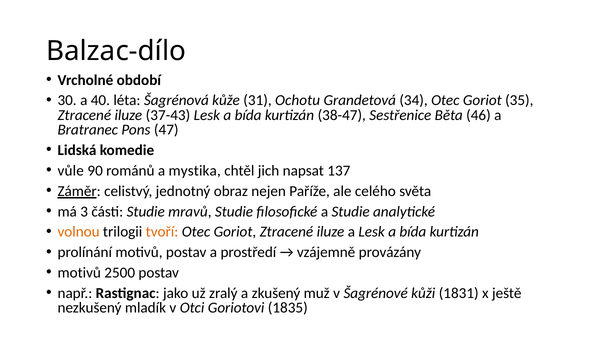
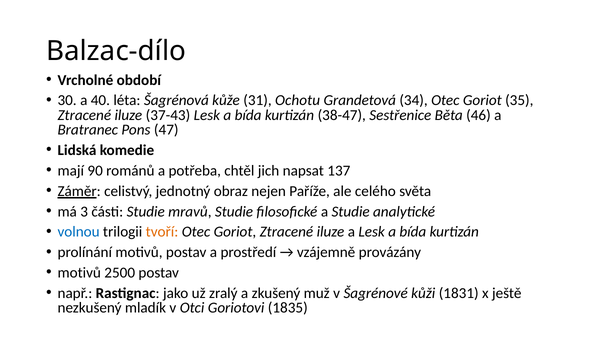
vůle: vůle -> mají
mystika: mystika -> potřeba
volnou colour: orange -> blue
